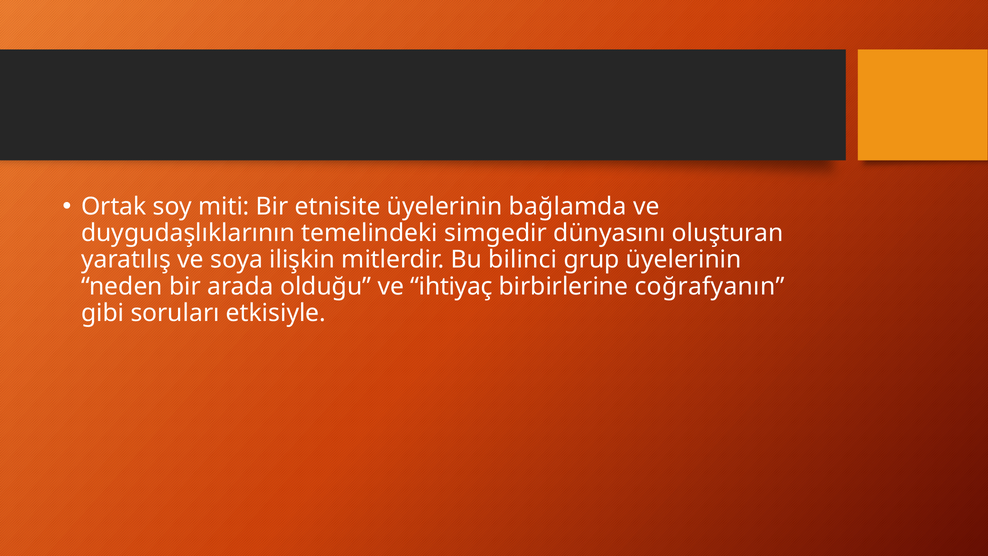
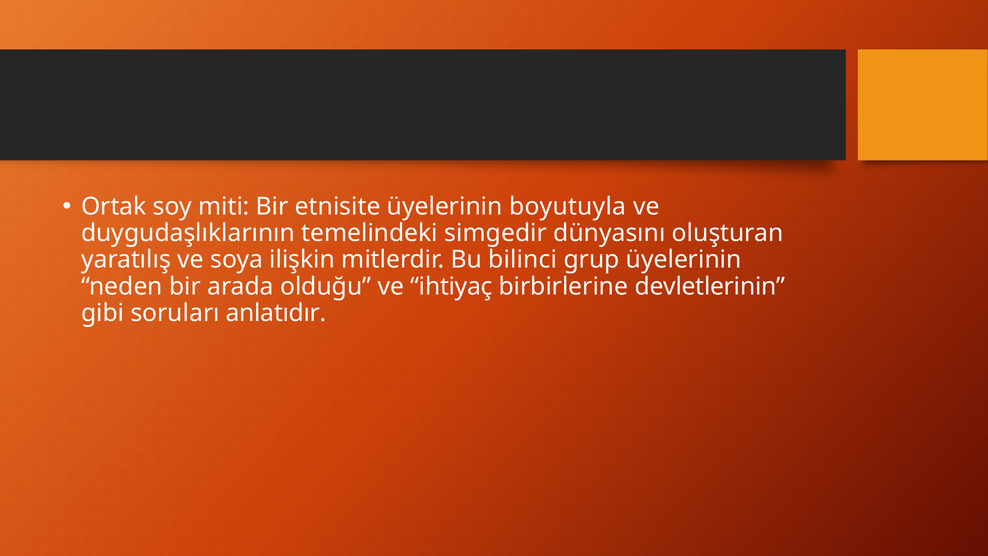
bağlamda: bağlamda -> boyutuyla
coğrafyanın: coğrafyanın -> devletlerinin
etkisiyle: etkisiyle -> anlatıdır
